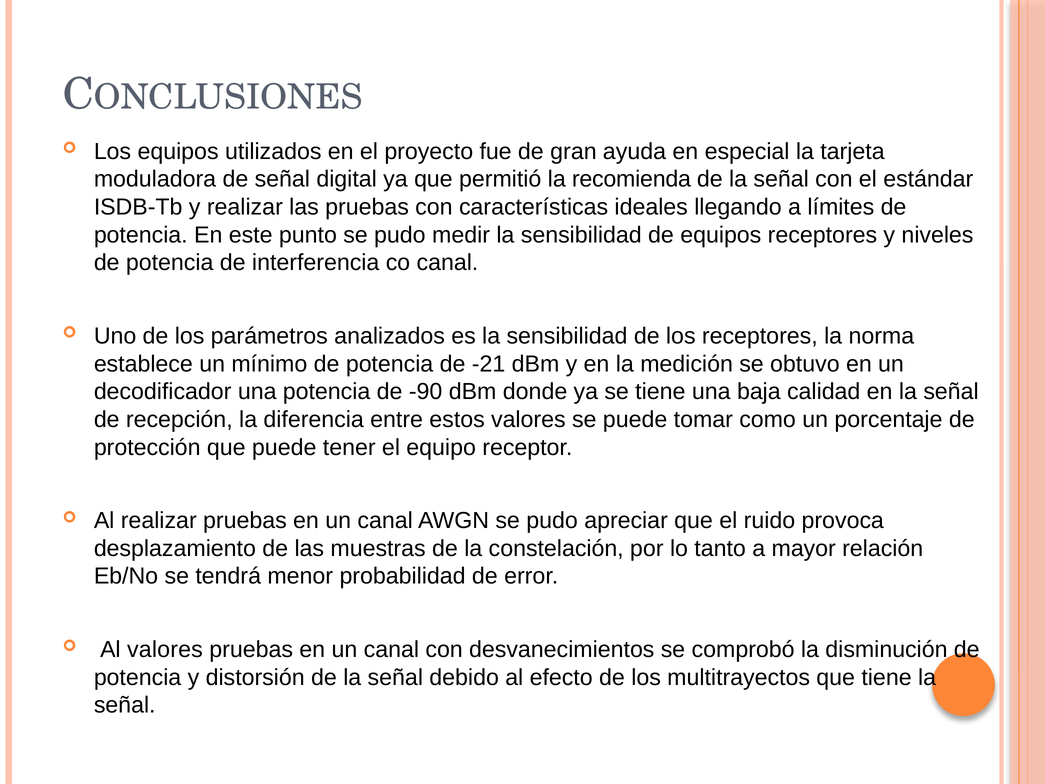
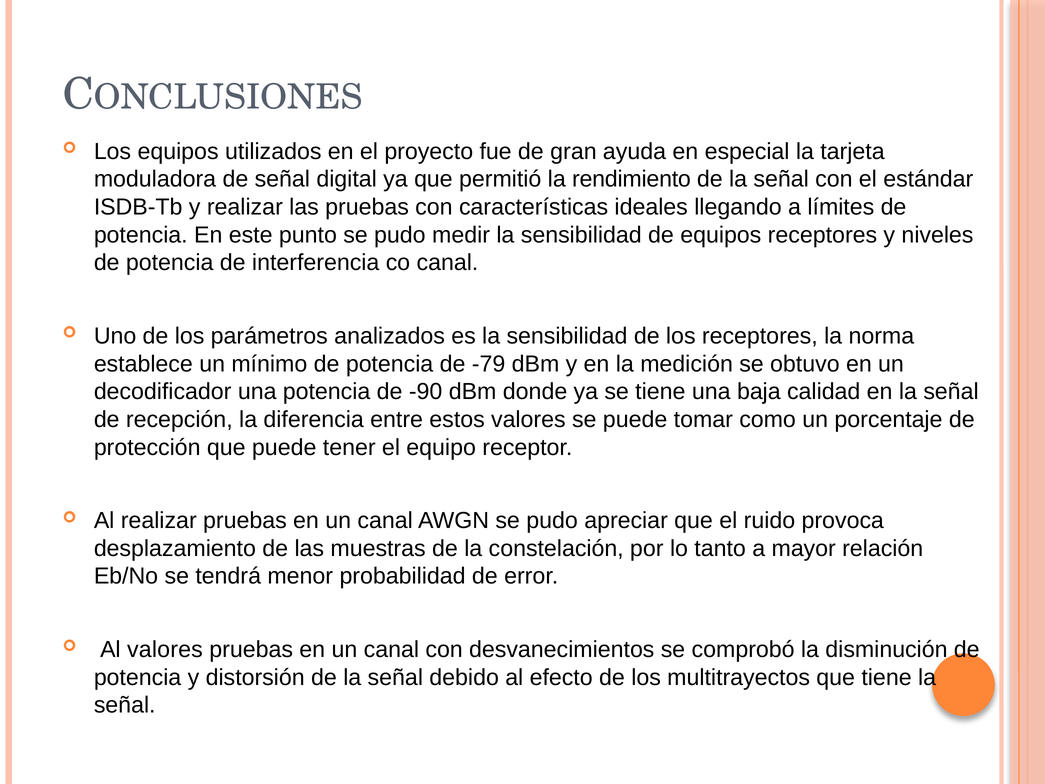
recomienda: recomienda -> rendimiento
-21: -21 -> -79
